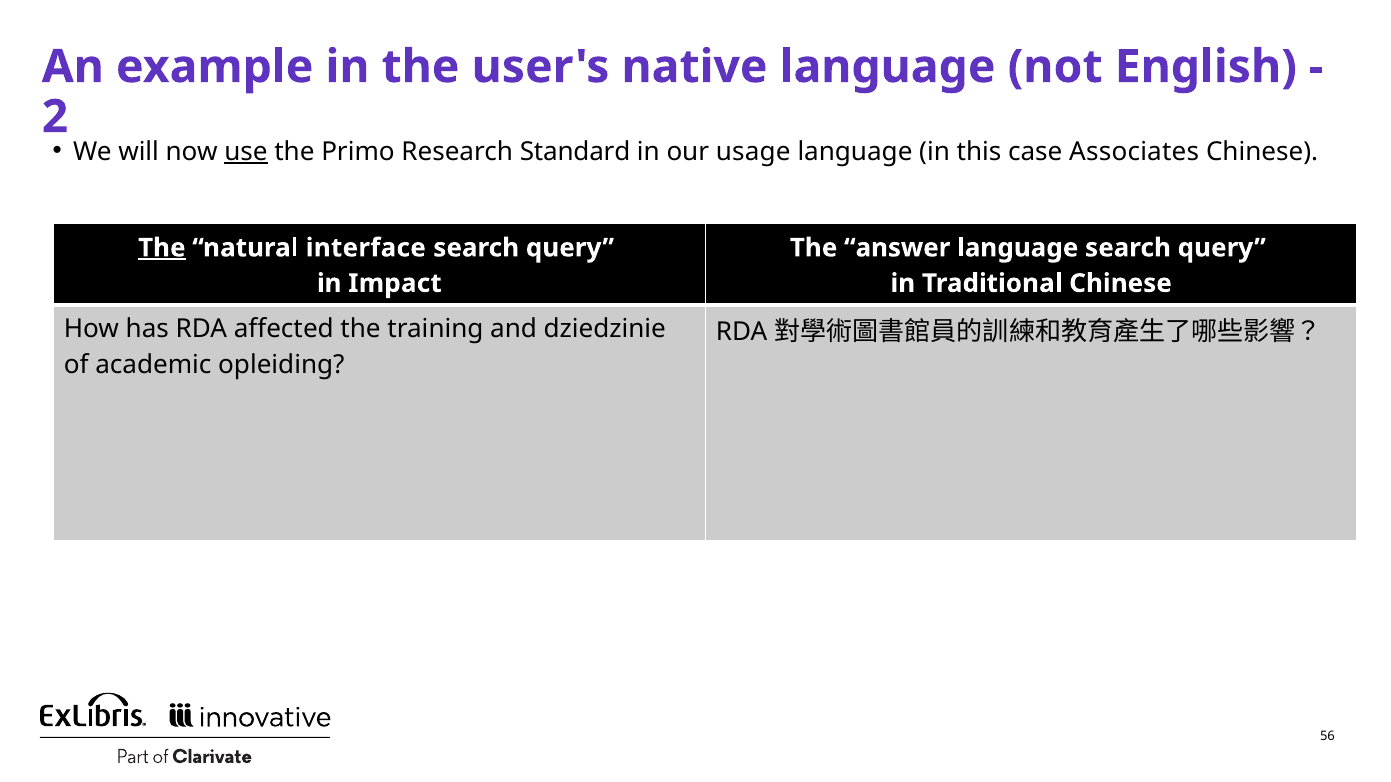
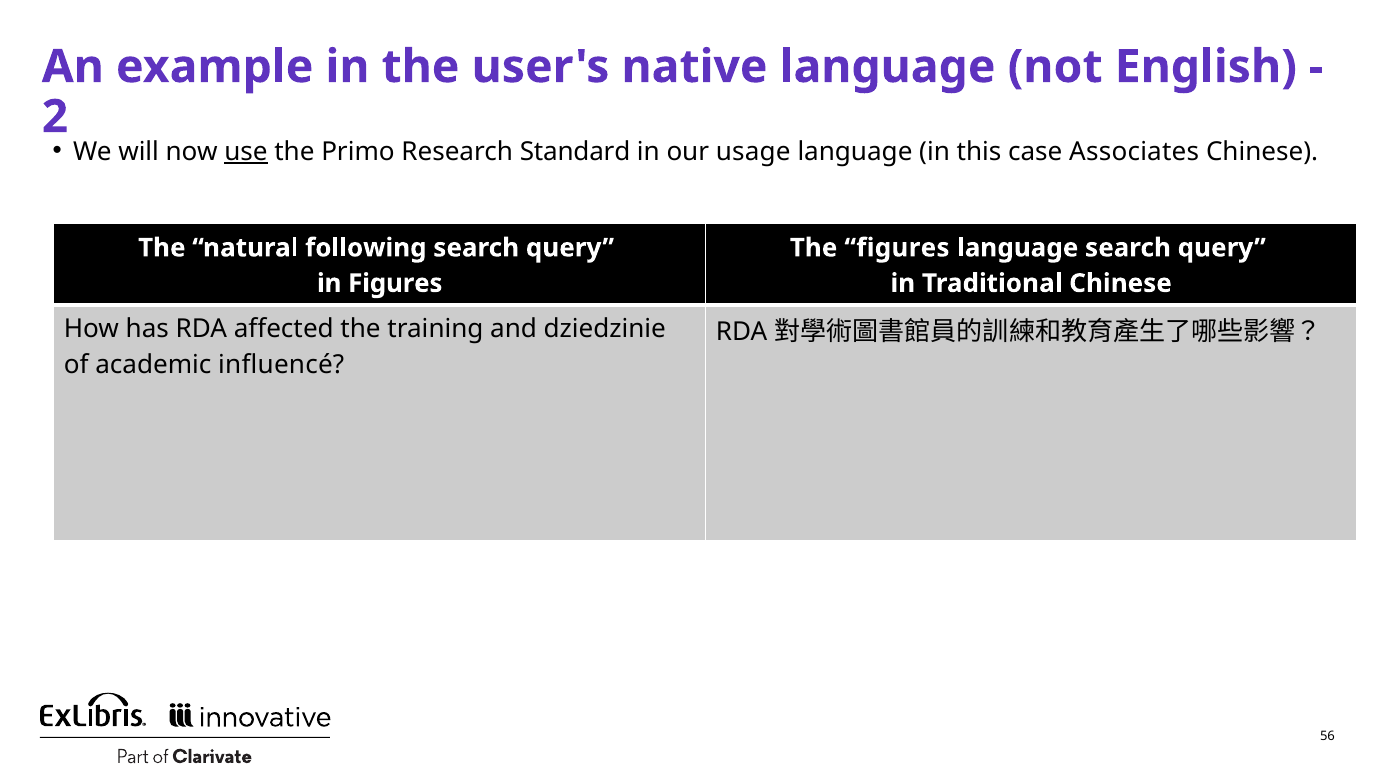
The at (162, 248) underline: present -> none
interface: interface -> following
The answer: answer -> figures
in Impact: Impact -> Figures
opleiding: opleiding -> influencé
